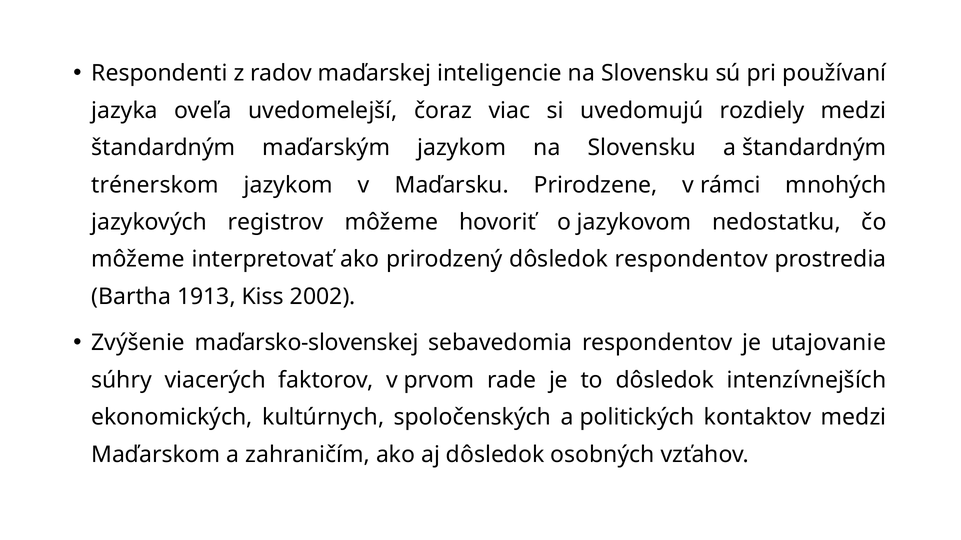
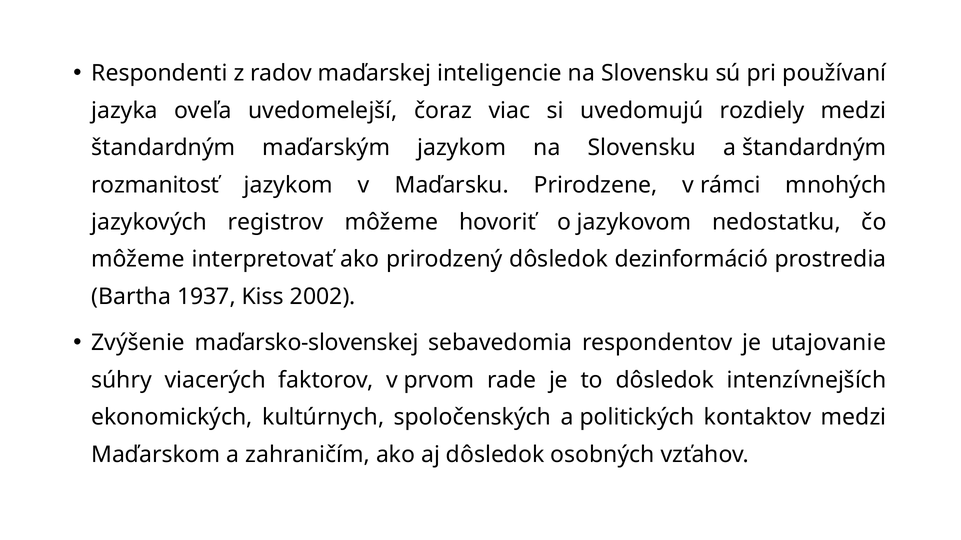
trénerskom: trénerskom -> rozmanitosť
dôsledok respondentov: respondentov -> dezinformáció
1913: 1913 -> 1937
